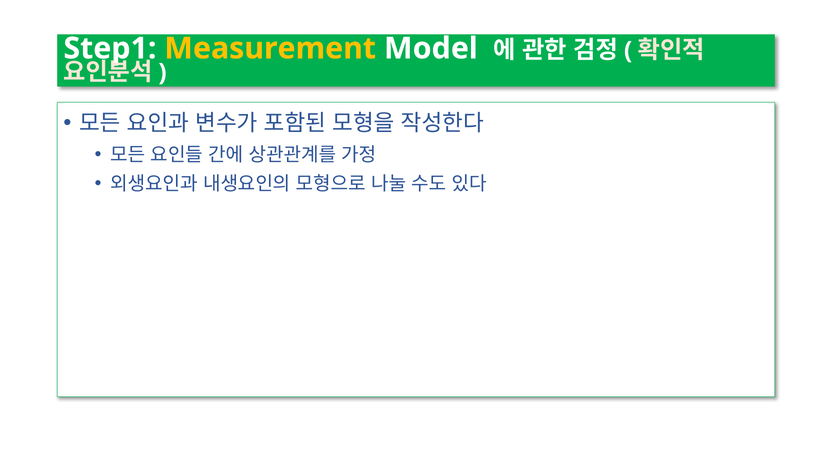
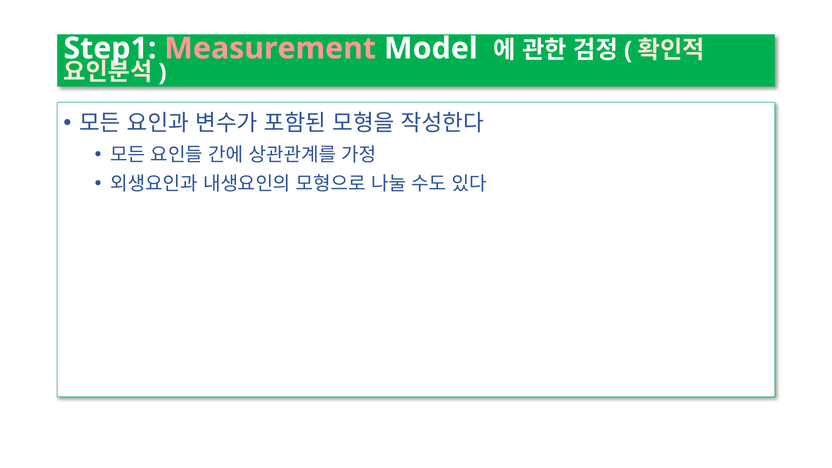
Measurement colour: yellow -> pink
